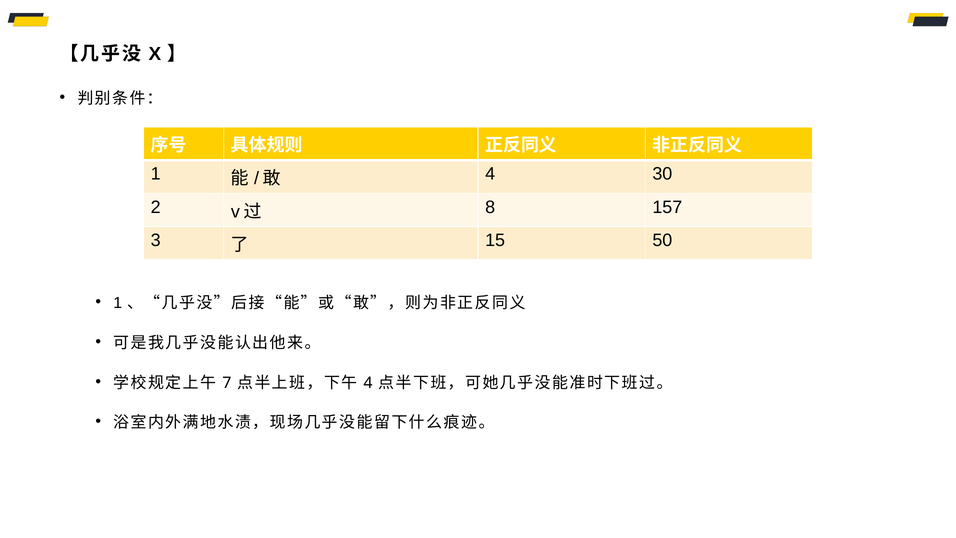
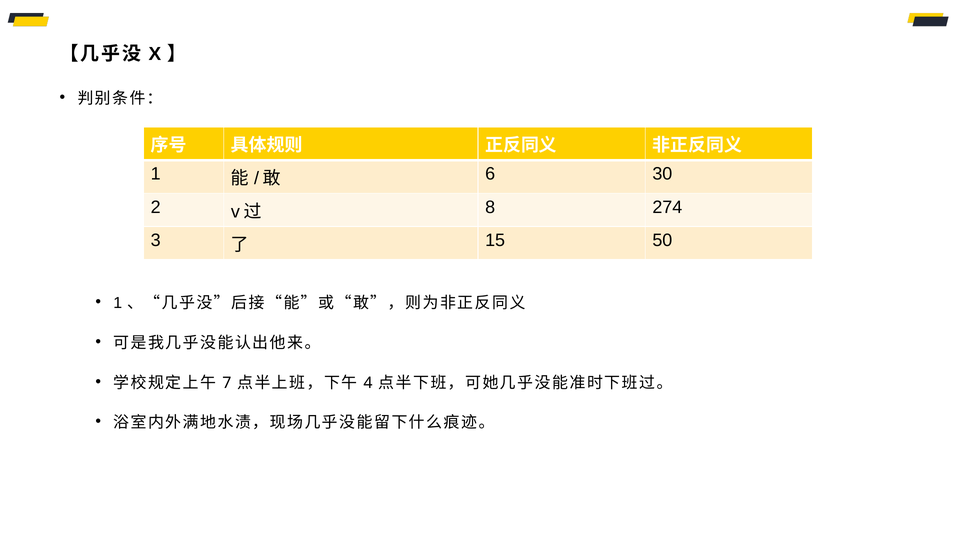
4 at (490, 174): 4 -> 6
157: 157 -> 274
